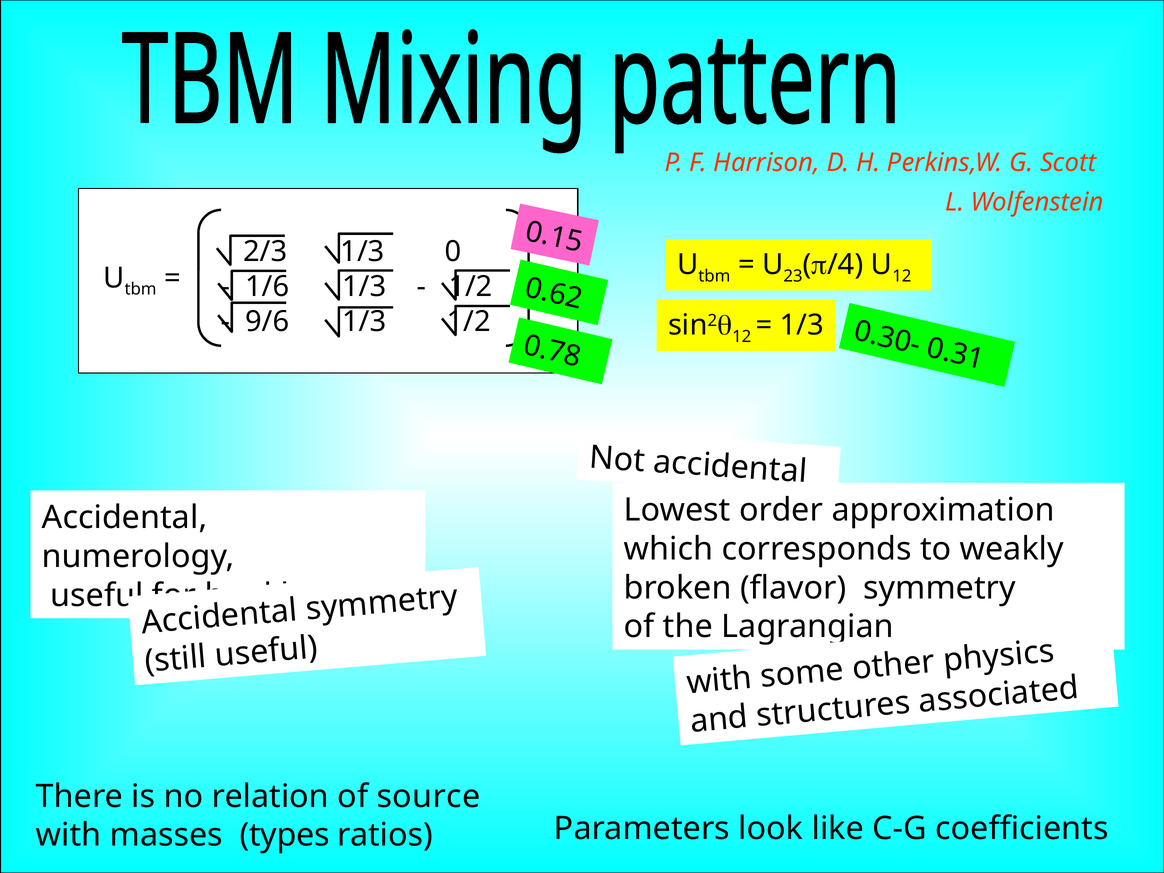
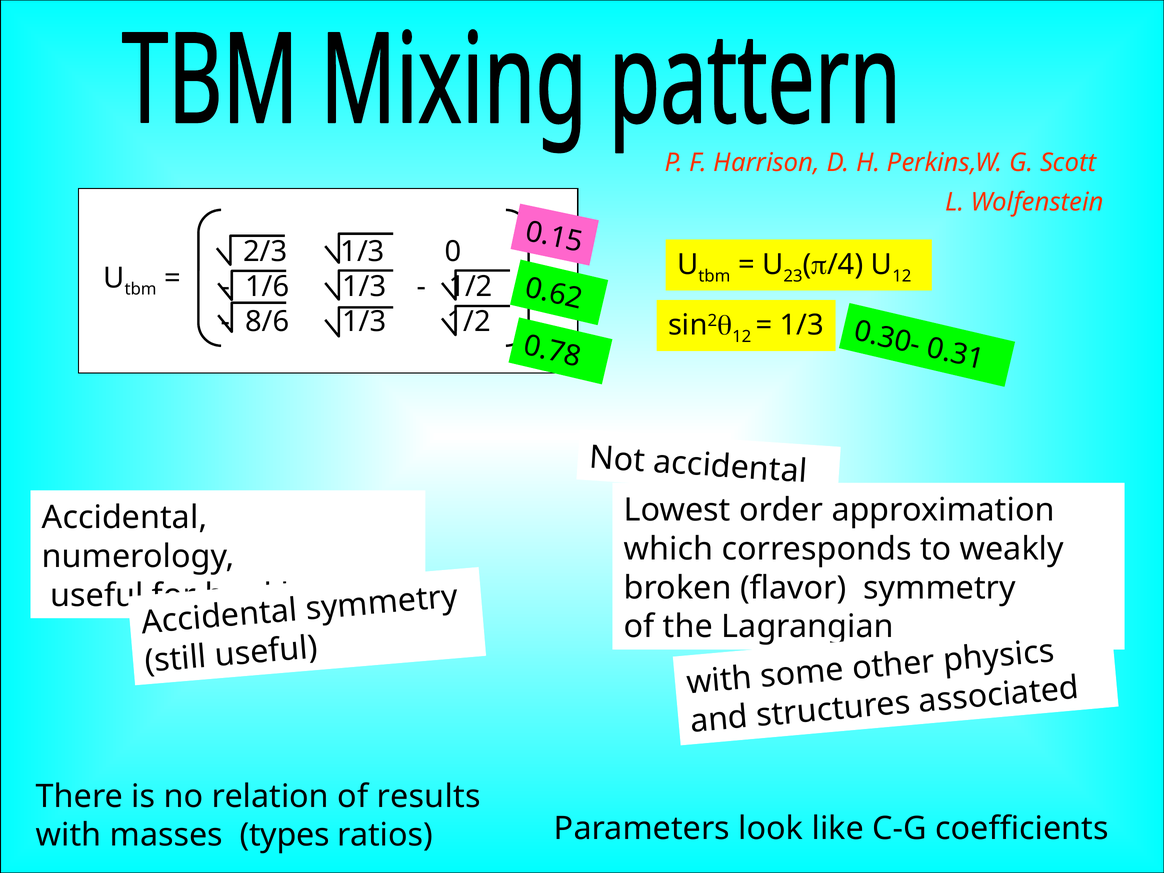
9/6: 9/6 -> 8/6
source: source -> results
